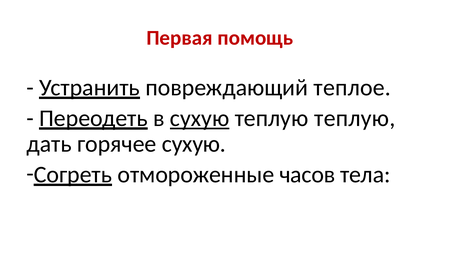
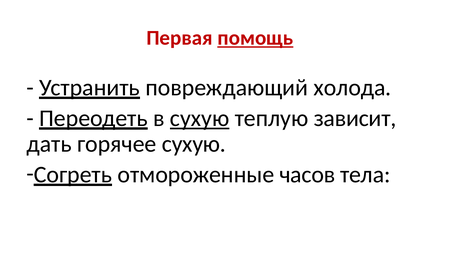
помощь underline: none -> present
теплое: теплое -> холода
теплую теплую: теплую -> зависит
